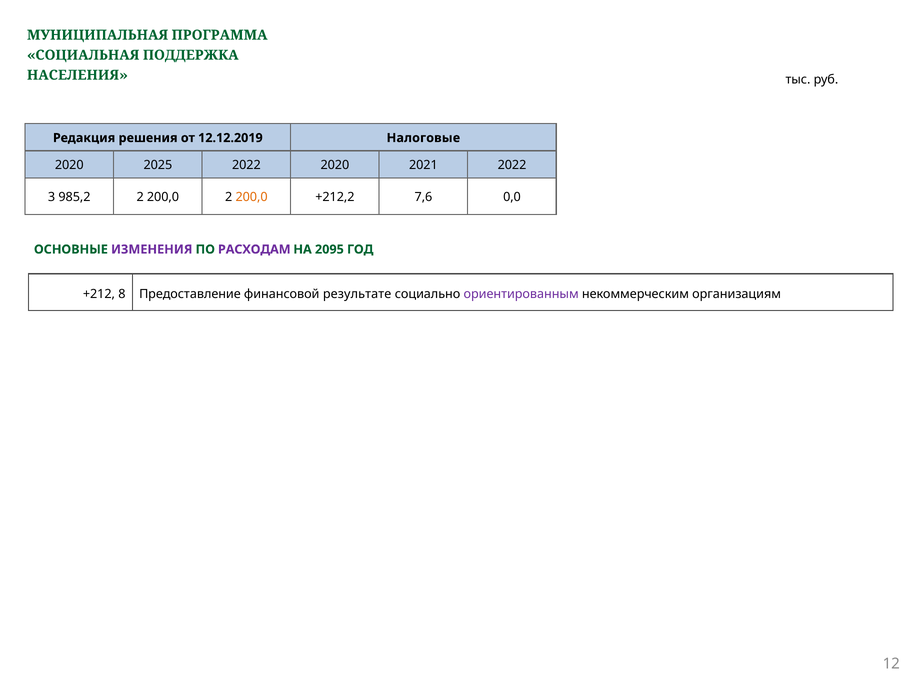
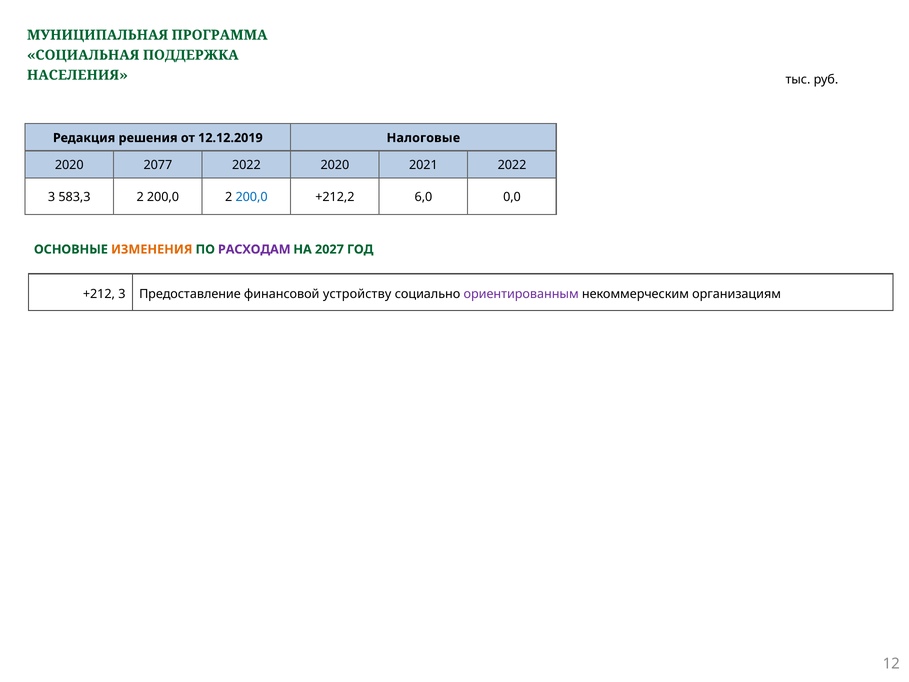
2025: 2025 -> 2077
985,2: 985,2 -> 583,3
200,0 at (252, 197) colour: orange -> blue
7,6: 7,6 -> 6,0
ИЗМЕНЕНИЯ colour: purple -> orange
2095: 2095 -> 2027
+212 8: 8 -> 3
результате: результате -> устройству
